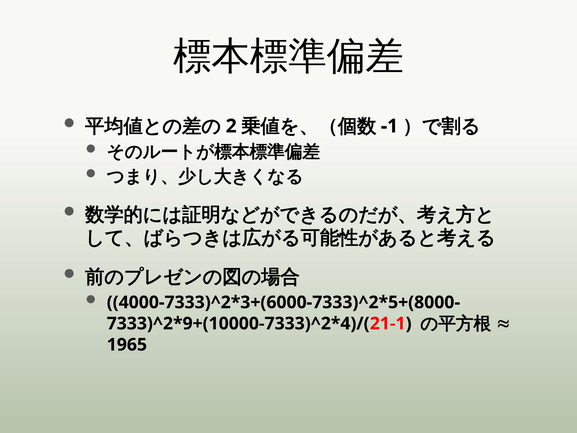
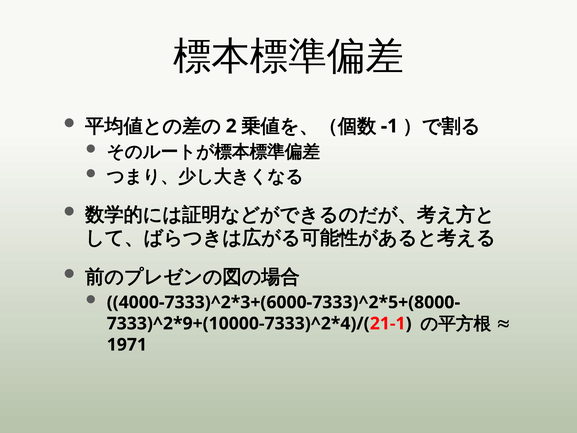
1965: 1965 -> 1971
